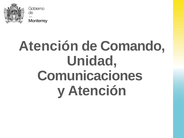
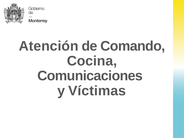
Unidad: Unidad -> Cocina
y Atención: Atención -> Víctimas
